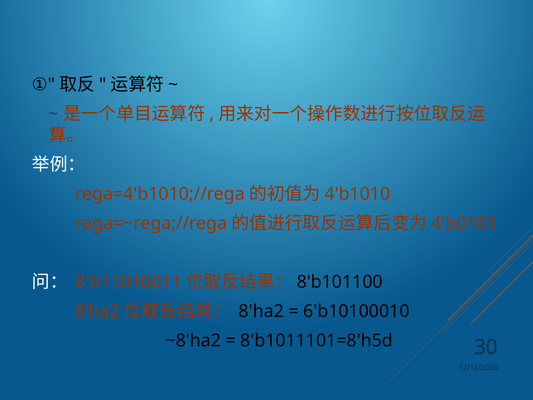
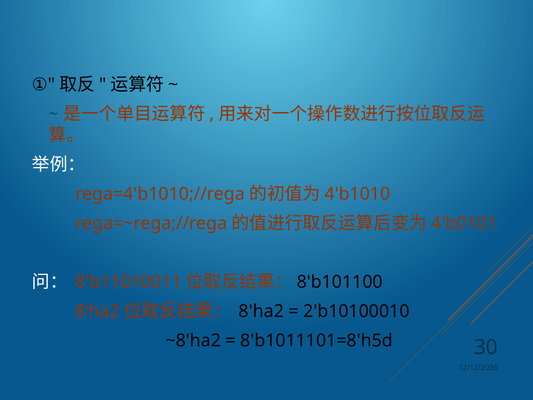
6'b10100010: 6'b10100010 -> 2'b10100010
